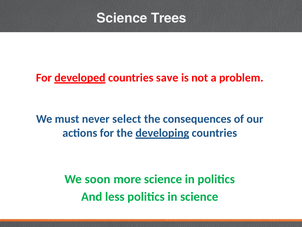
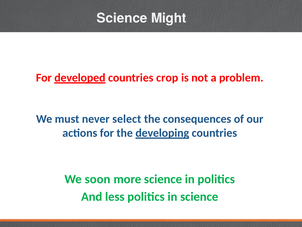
Trees: Trees -> Might
save: save -> crop
